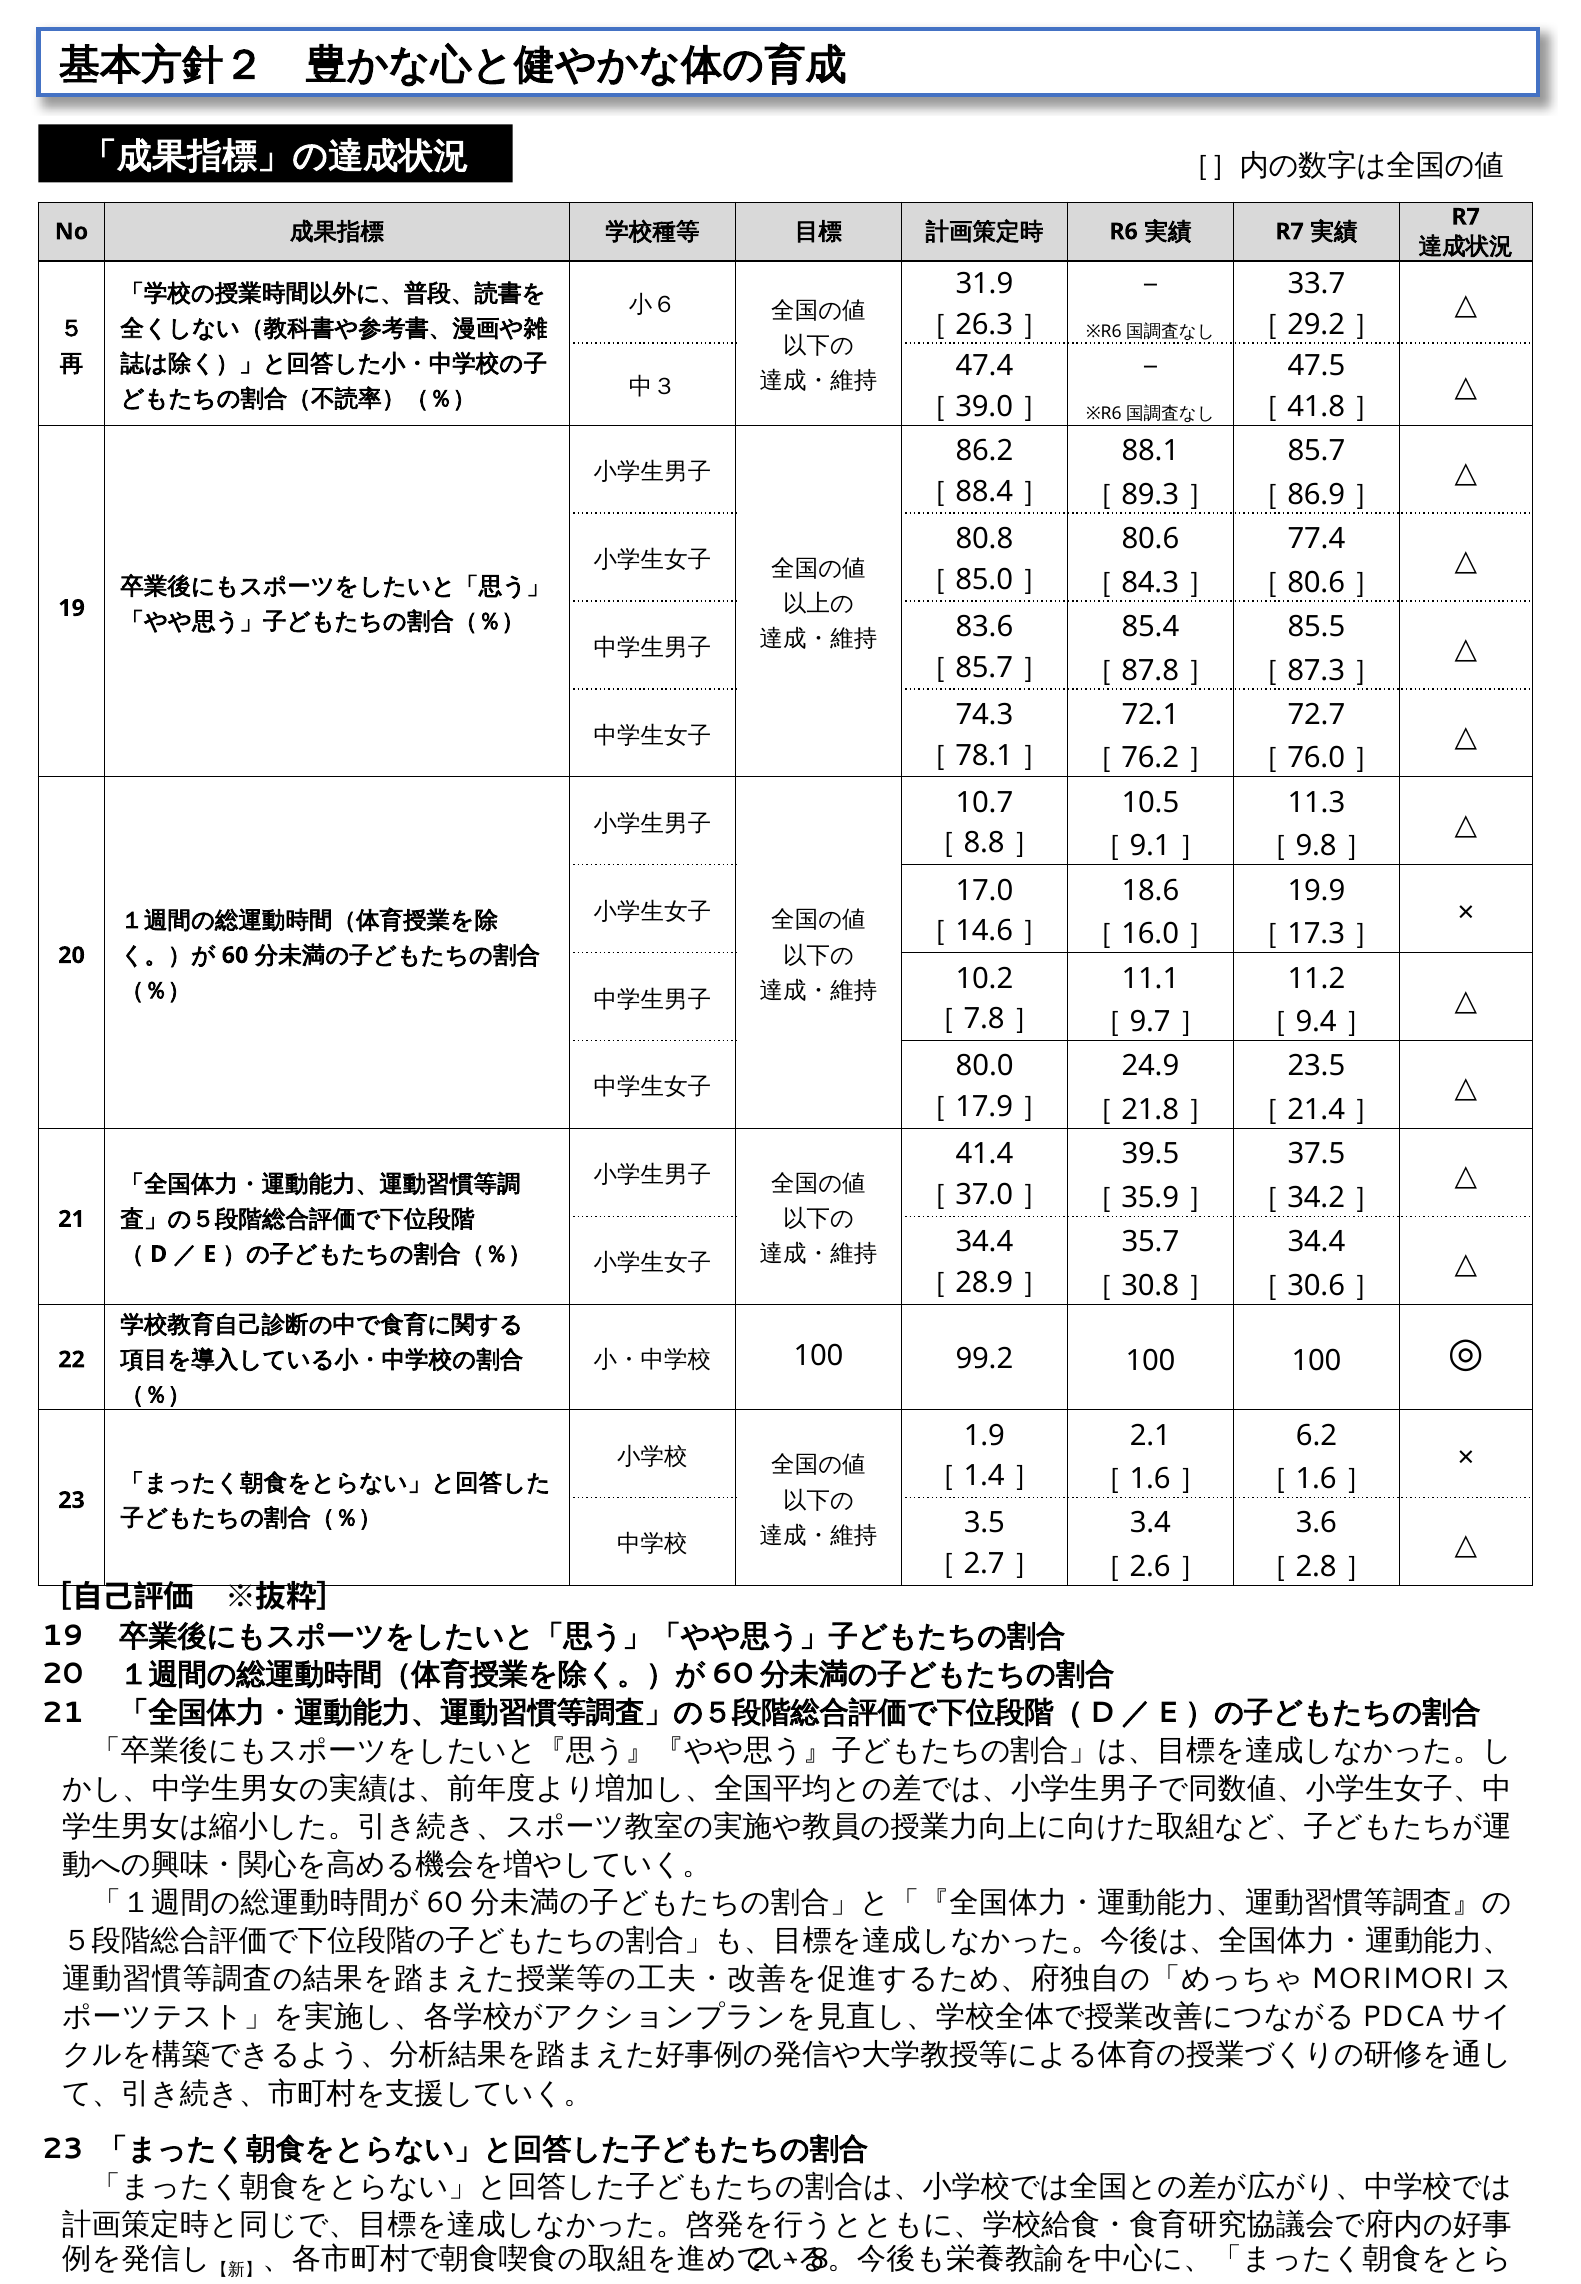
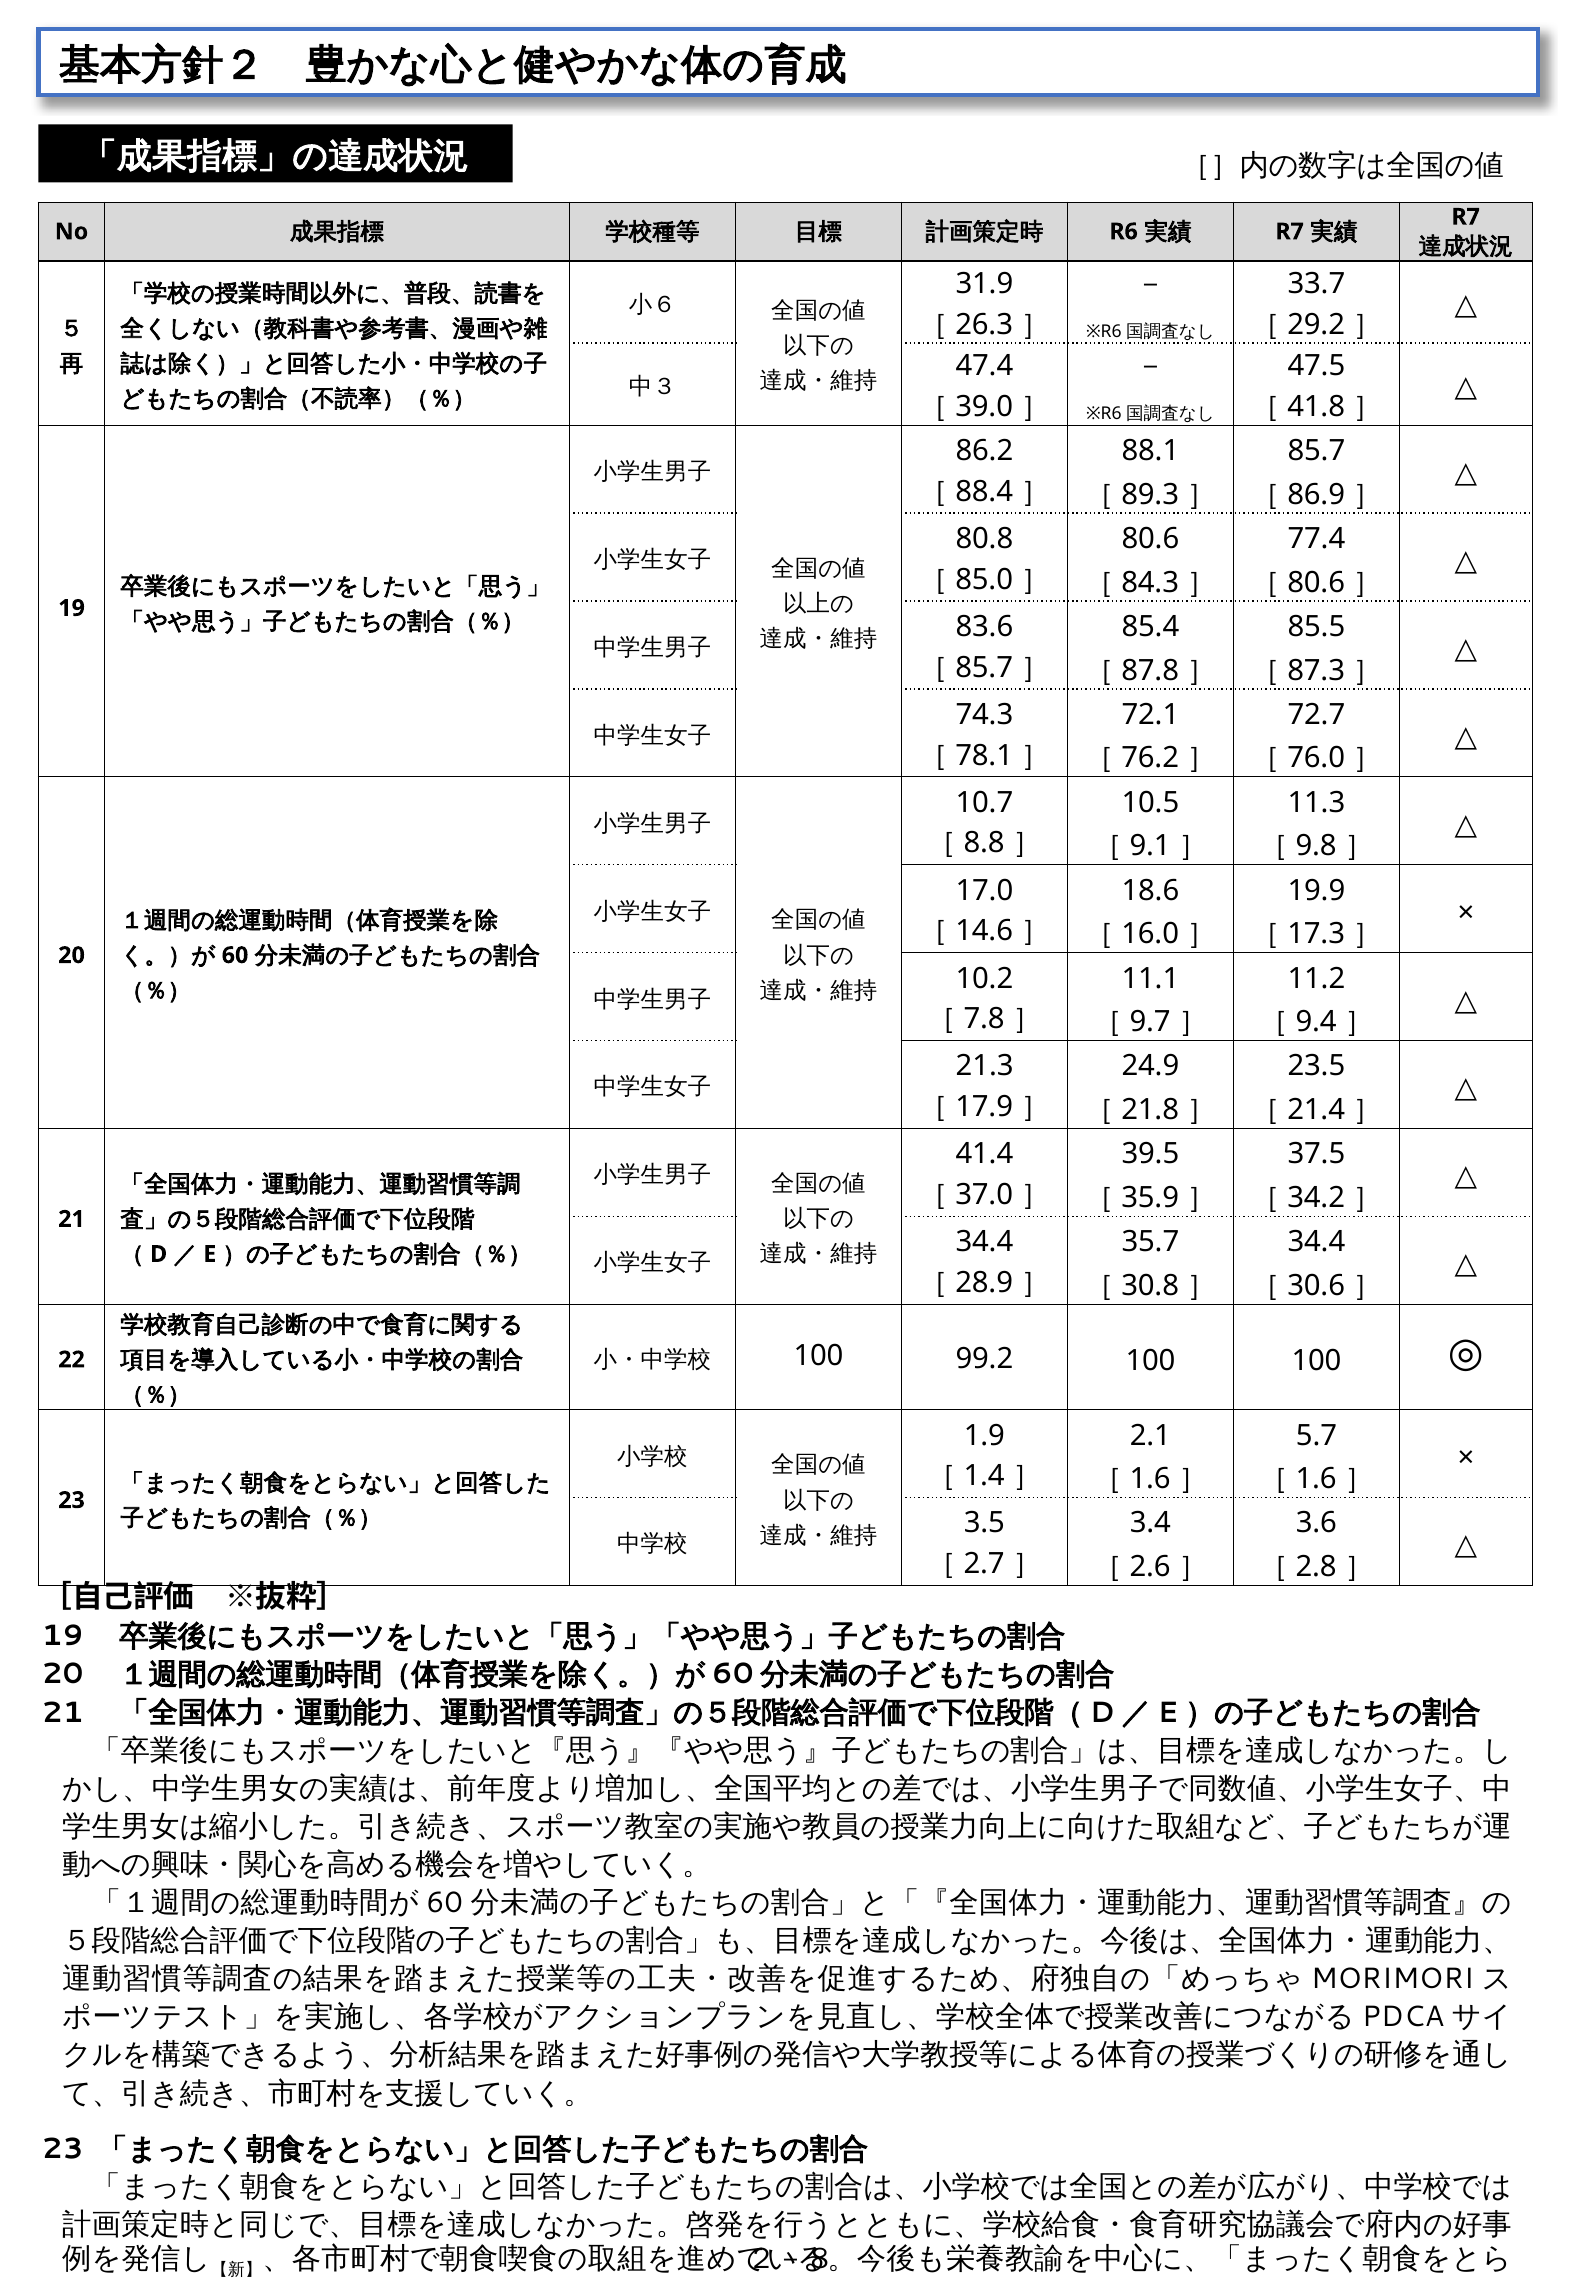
80.0: 80.0 -> 21.3
6.2: 6.2 -> 5.7
